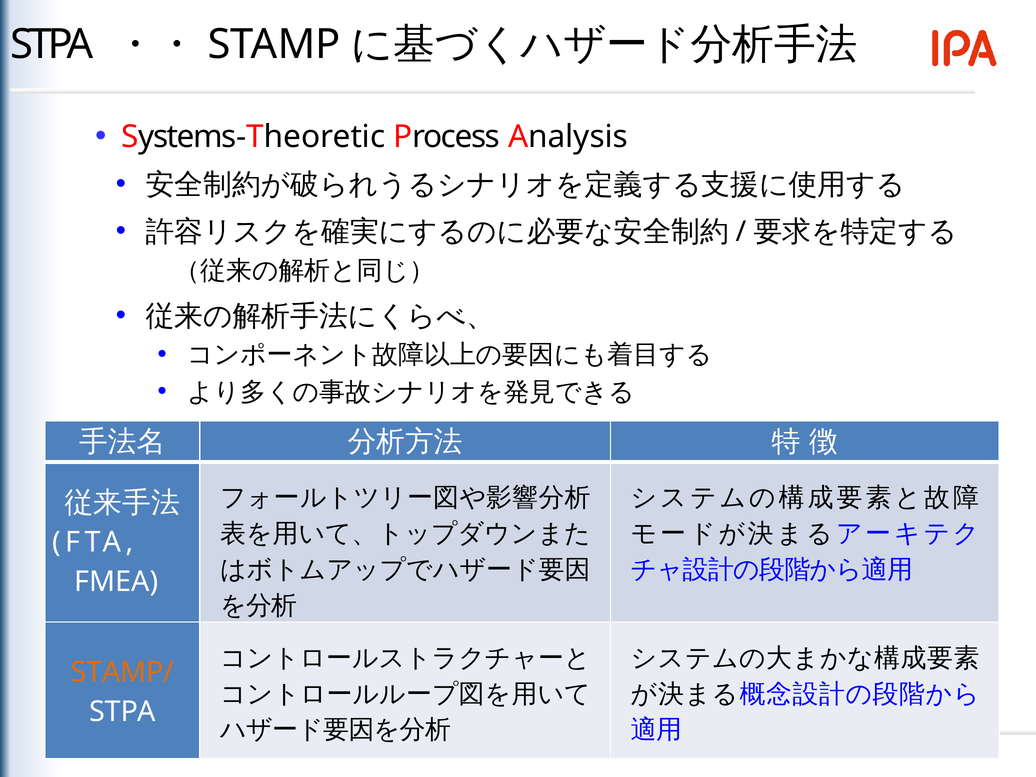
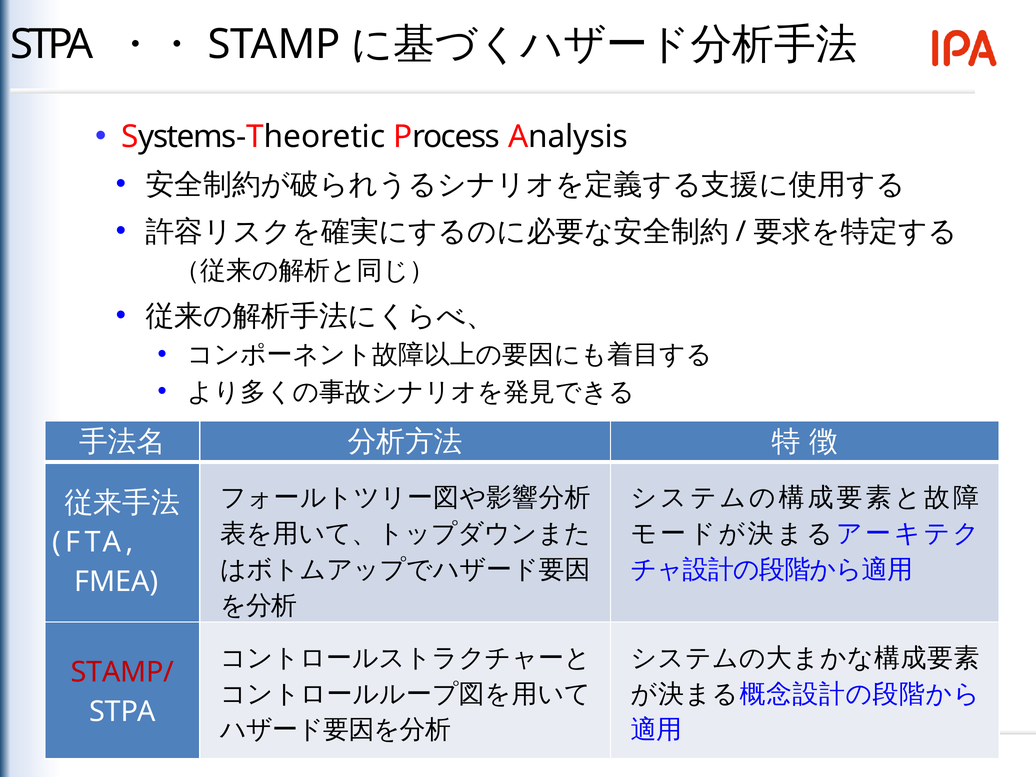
STAMP/ colour: orange -> red
